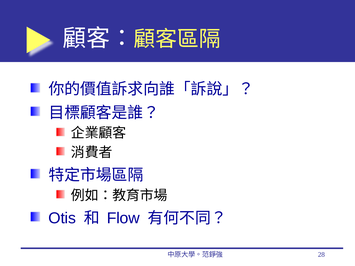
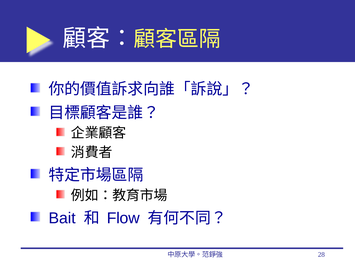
Otis: Otis -> Bait
